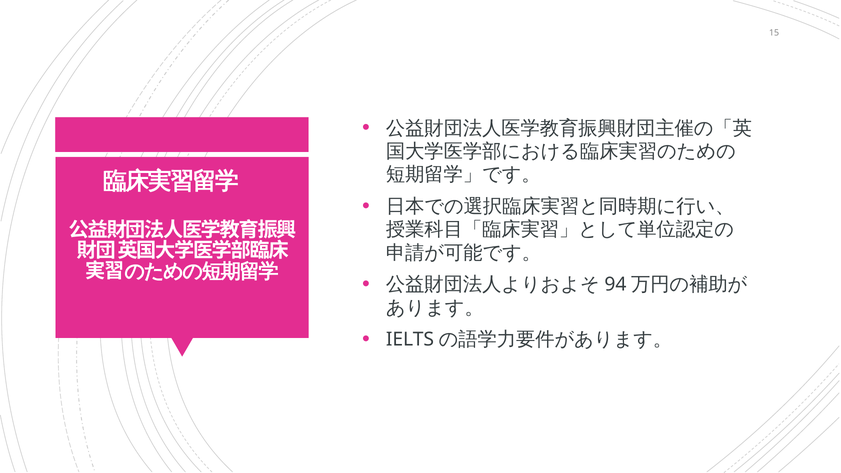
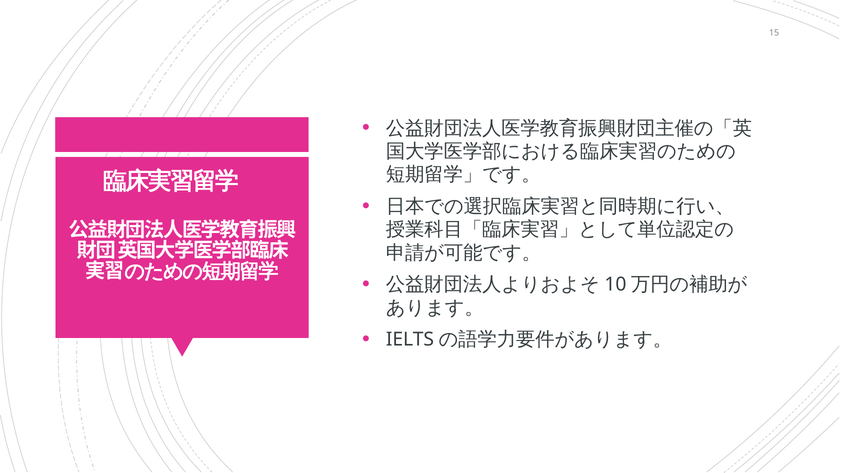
94: 94 -> 10
